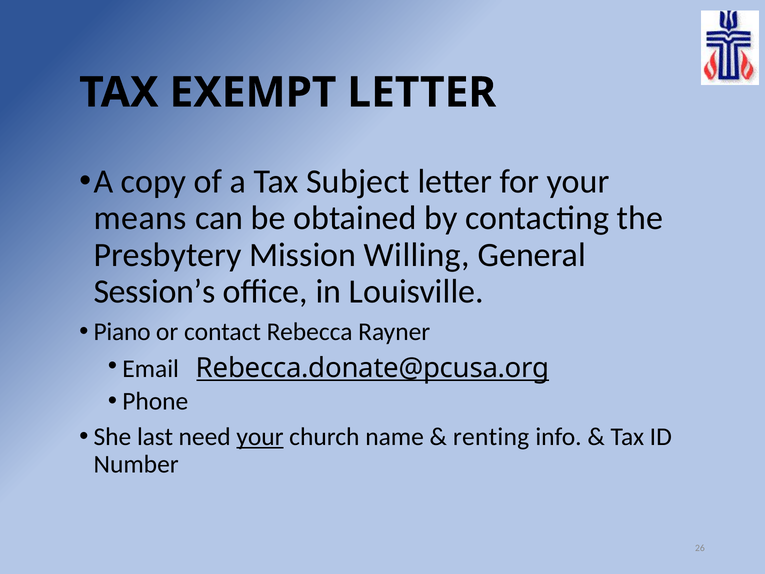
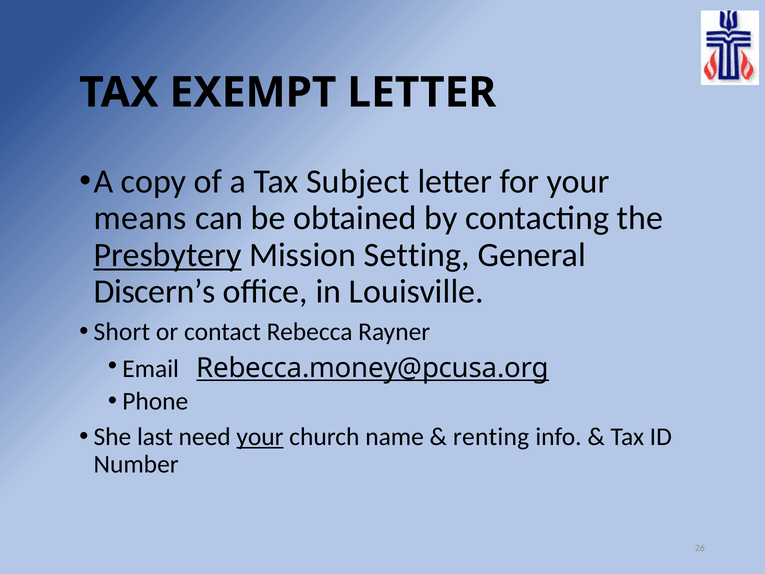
Presbytery underline: none -> present
Willing: Willing -> Setting
Session’s: Session’s -> Discern’s
Piano: Piano -> Short
Rebecca.donate@pcusa.org: Rebecca.donate@pcusa.org -> Rebecca.money@pcusa.org
